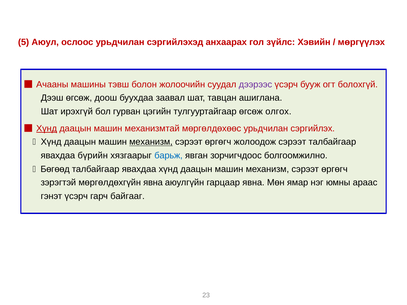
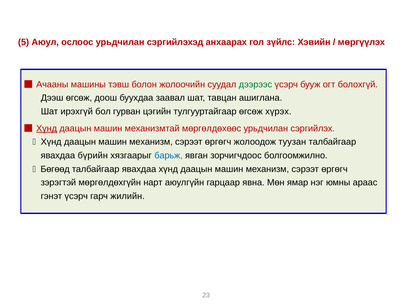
дээрээс colour: purple -> green
олгох: олгох -> хүрэх
механизм at (151, 142) underline: present -> none
жолоодож сэрээт: сэрээт -> туузан
мөргөлдөхгүйн явна: явна -> нарт
байгааг: байгааг -> жилийн
